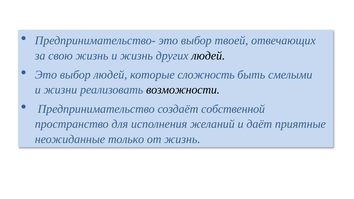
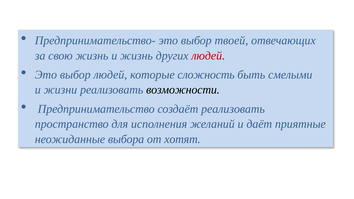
людей at (208, 56) colour: black -> red
создаёт собственной: собственной -> реализовать
только: только -> выбора
от жизнь: жизнь -> хотят
